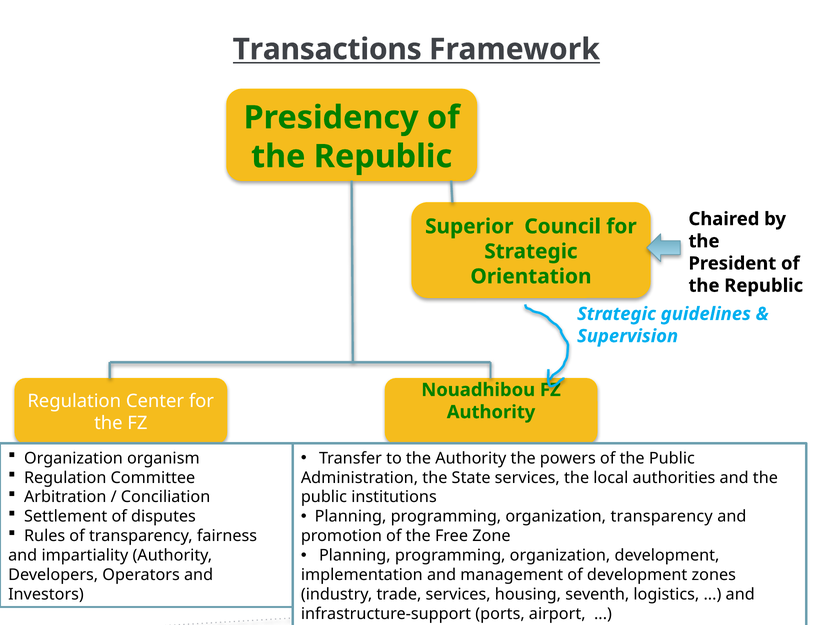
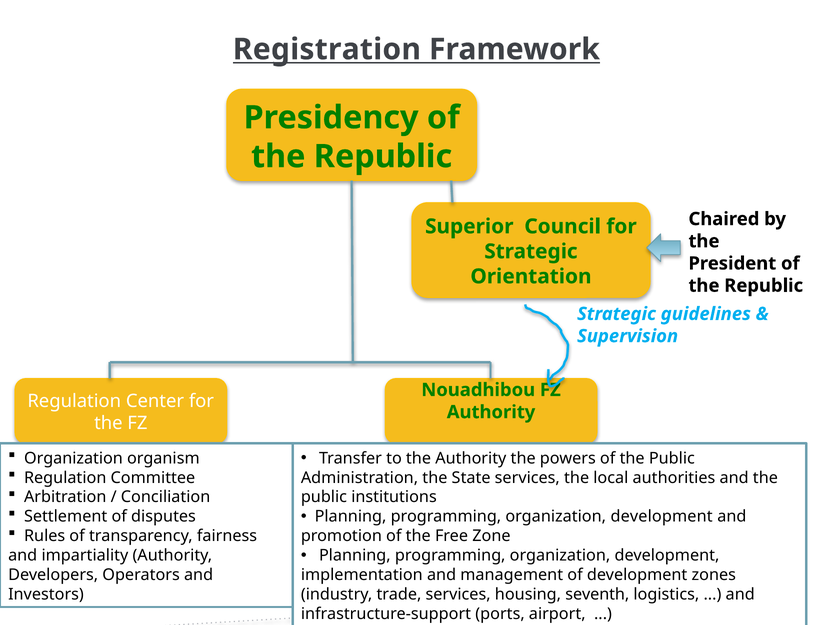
Transactions: Transactions -> Registration
transparency at (662, 516): transparency -> development
